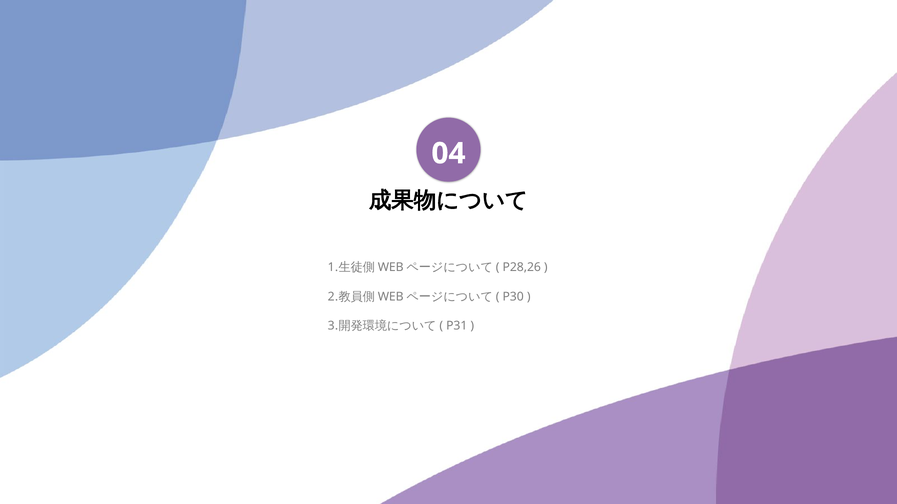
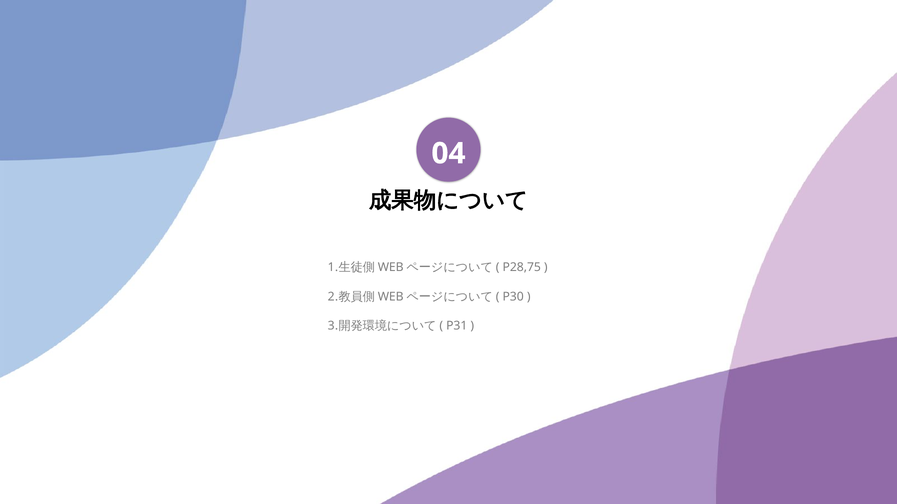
P28,26: P28,26 -> P28,75
